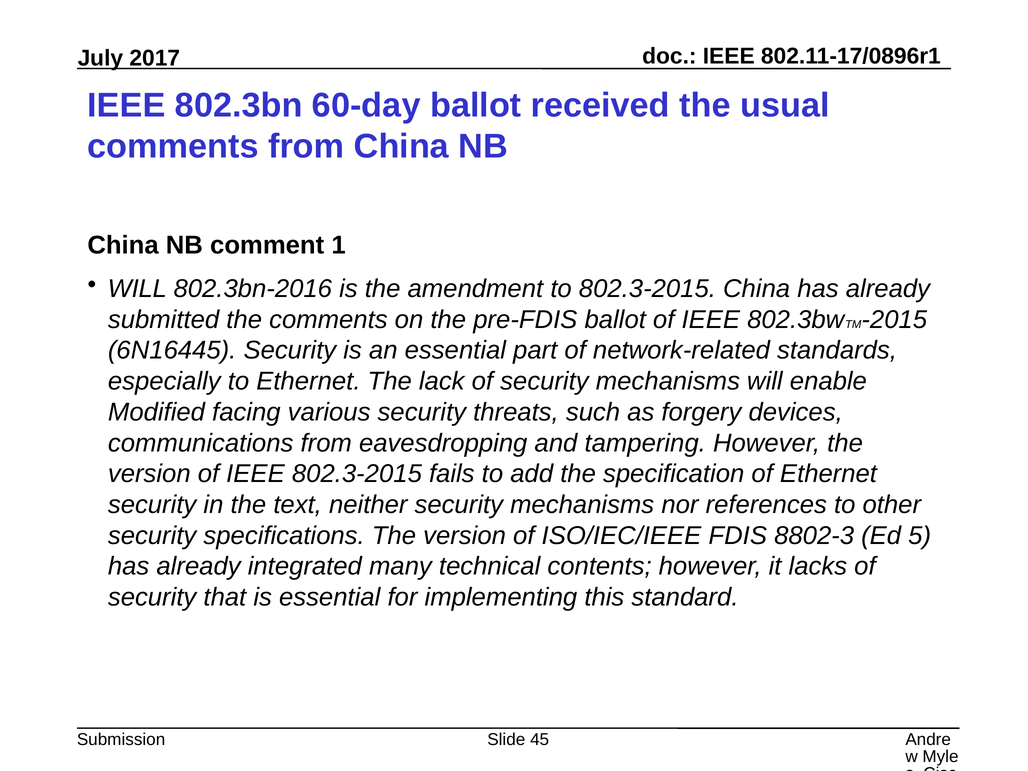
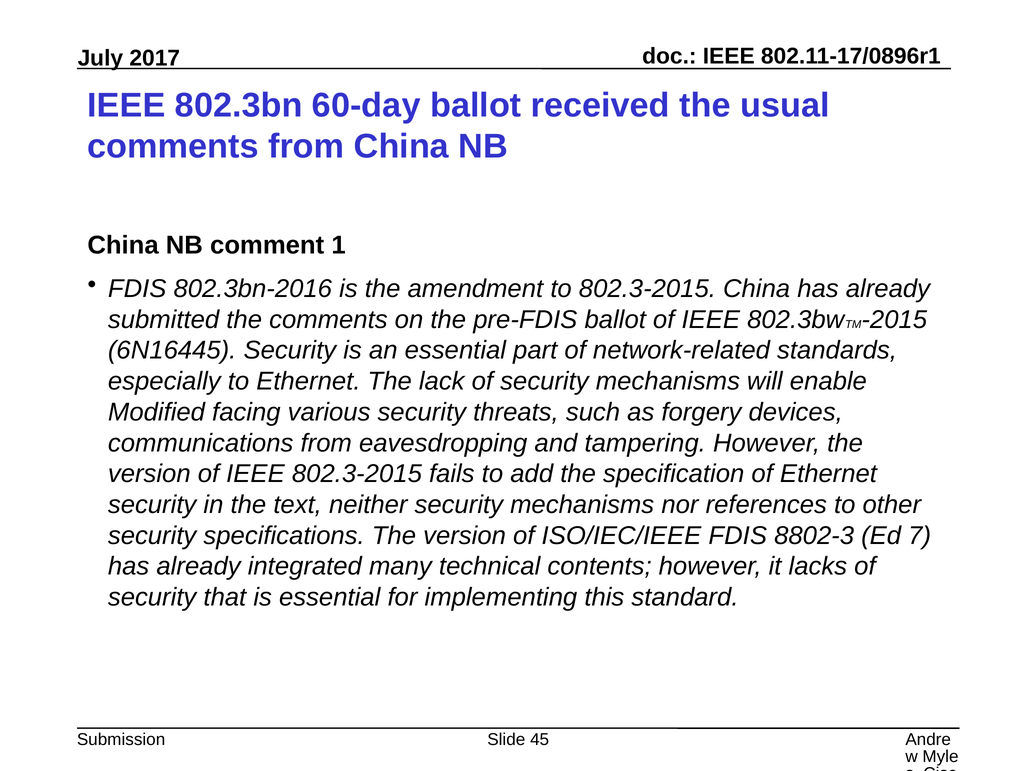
WILL at (137, 289): WILL -> FDIS
5: 5 -> 7
